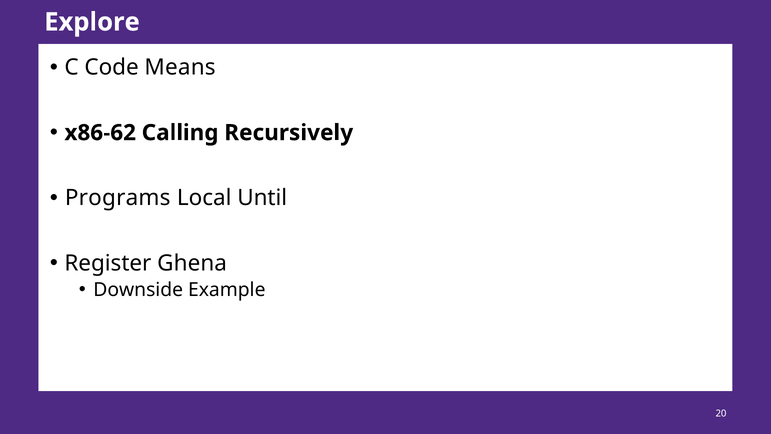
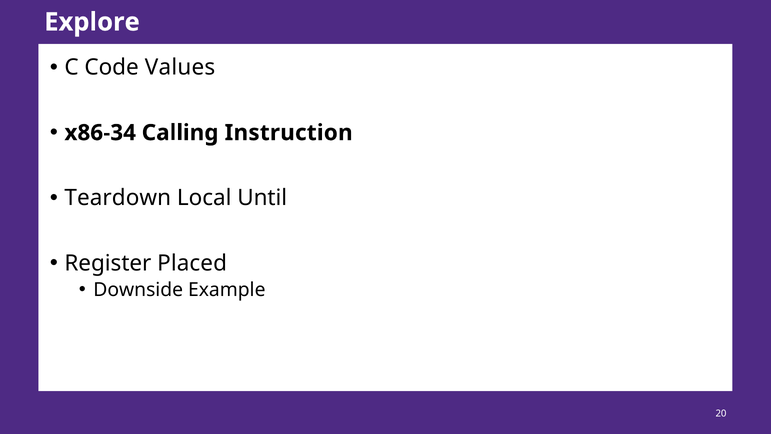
Means: Means -> Values
x86-62: x86-62 -> x86-34
Recursively: Recursively -> Instruction
Programs: Programs -> Teardown
Ghena: Ghena -> Placed
